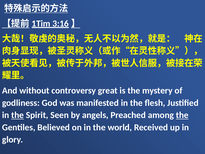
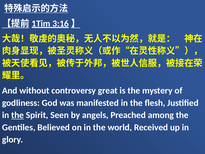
the at (182, 115) underline: present -> none
